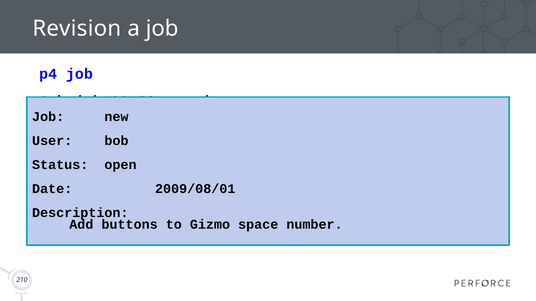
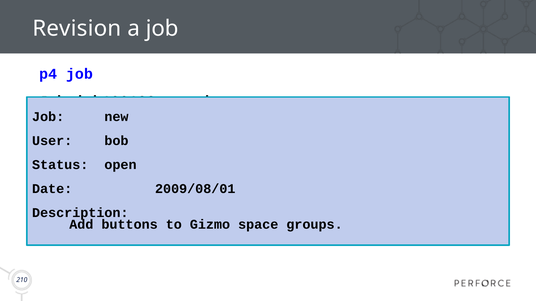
number: number -> groups
